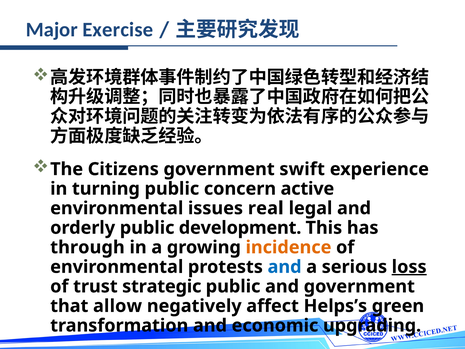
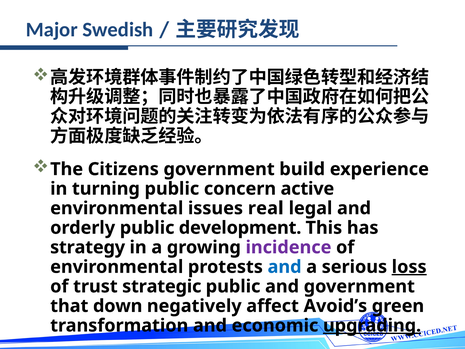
Exercise: Exercise -> Swedish
swift: swift -> build
through: through -> strategy
incidence colour: orange -> purple
allow: allow -> down
Helps’s: Helps’s -> Avoid’s
upgrading underline: none -> present
